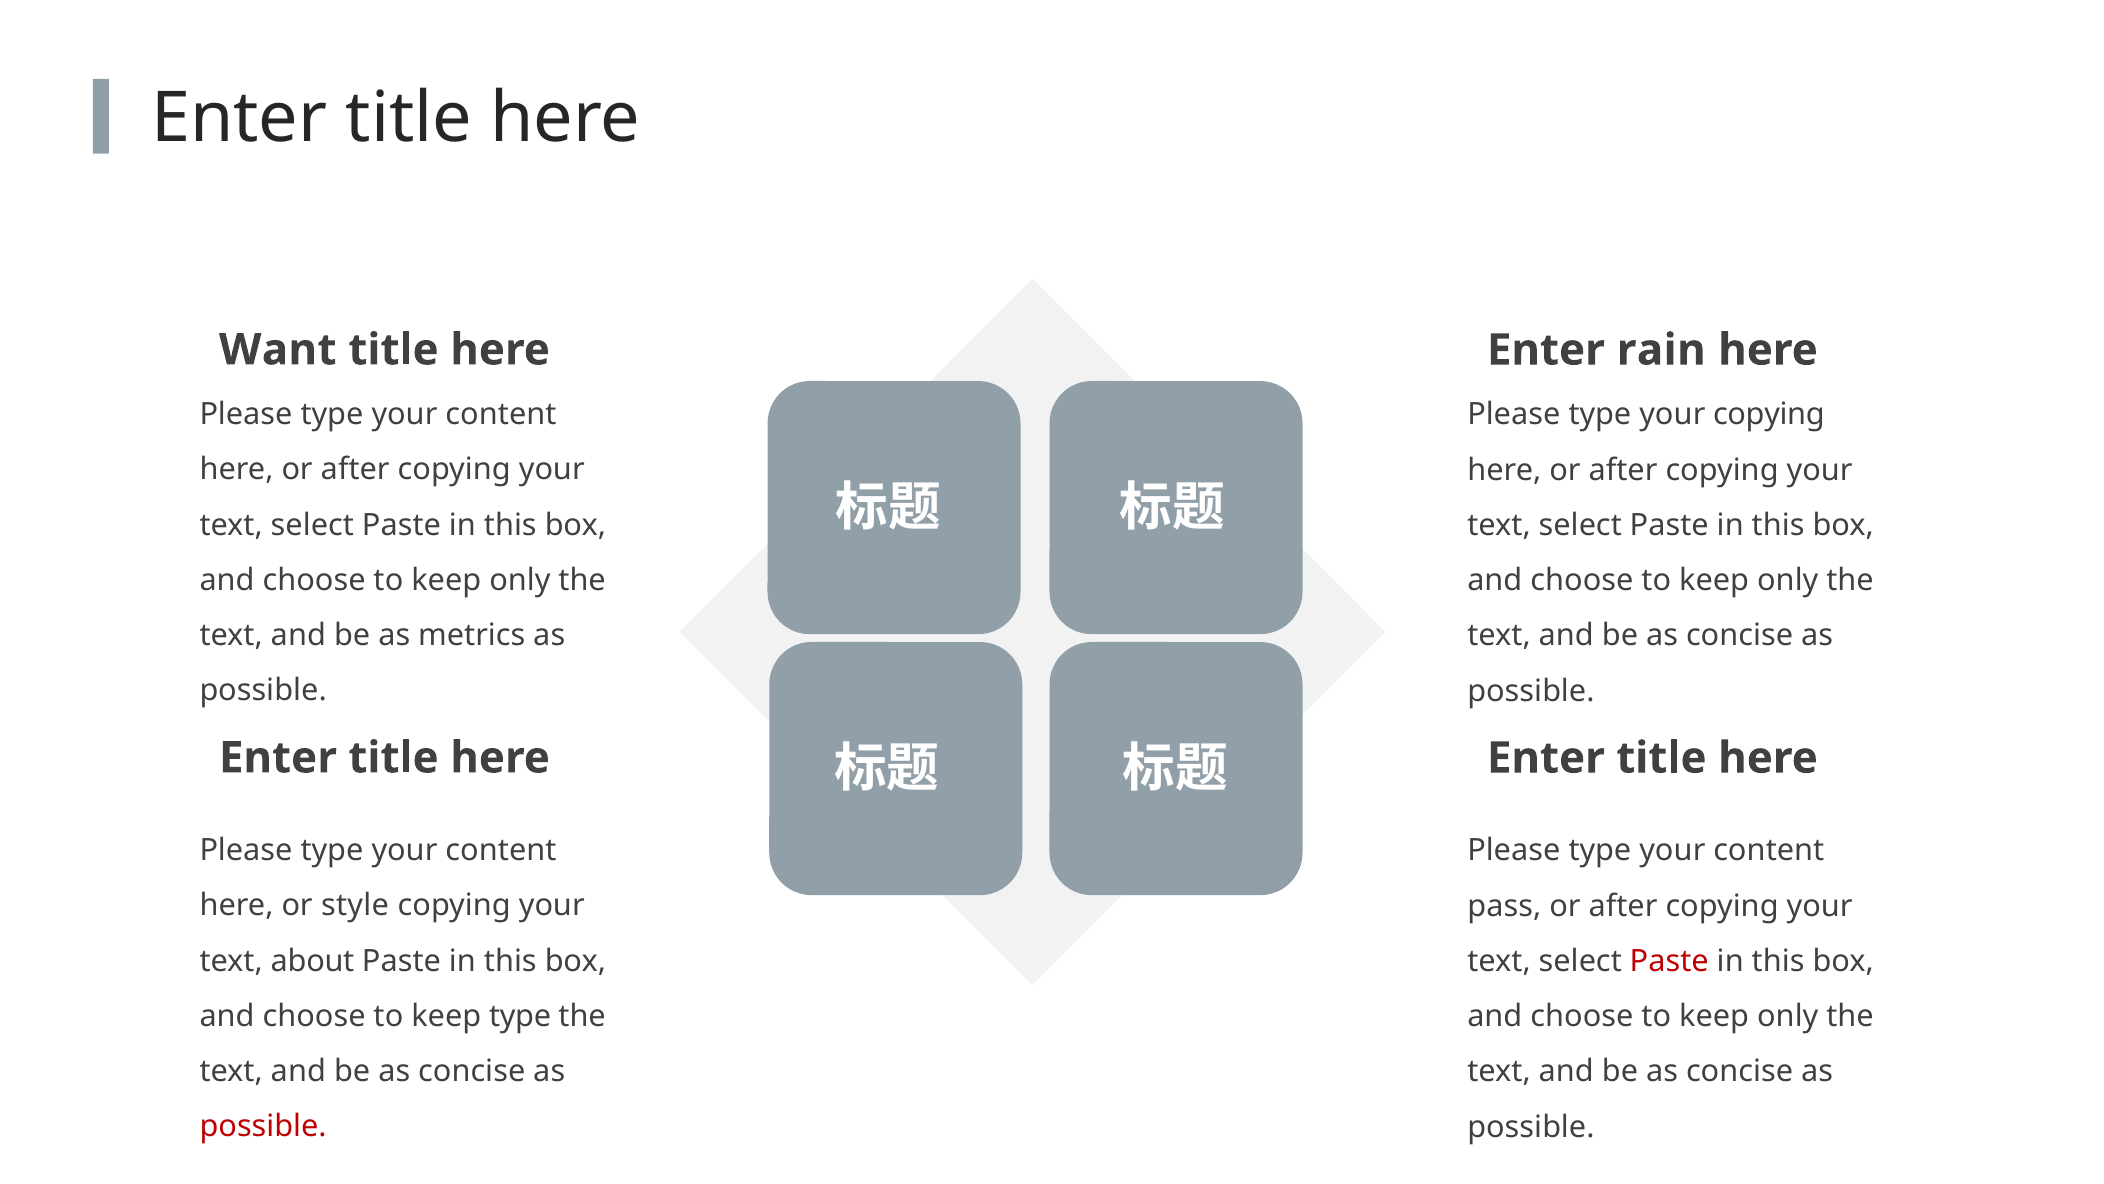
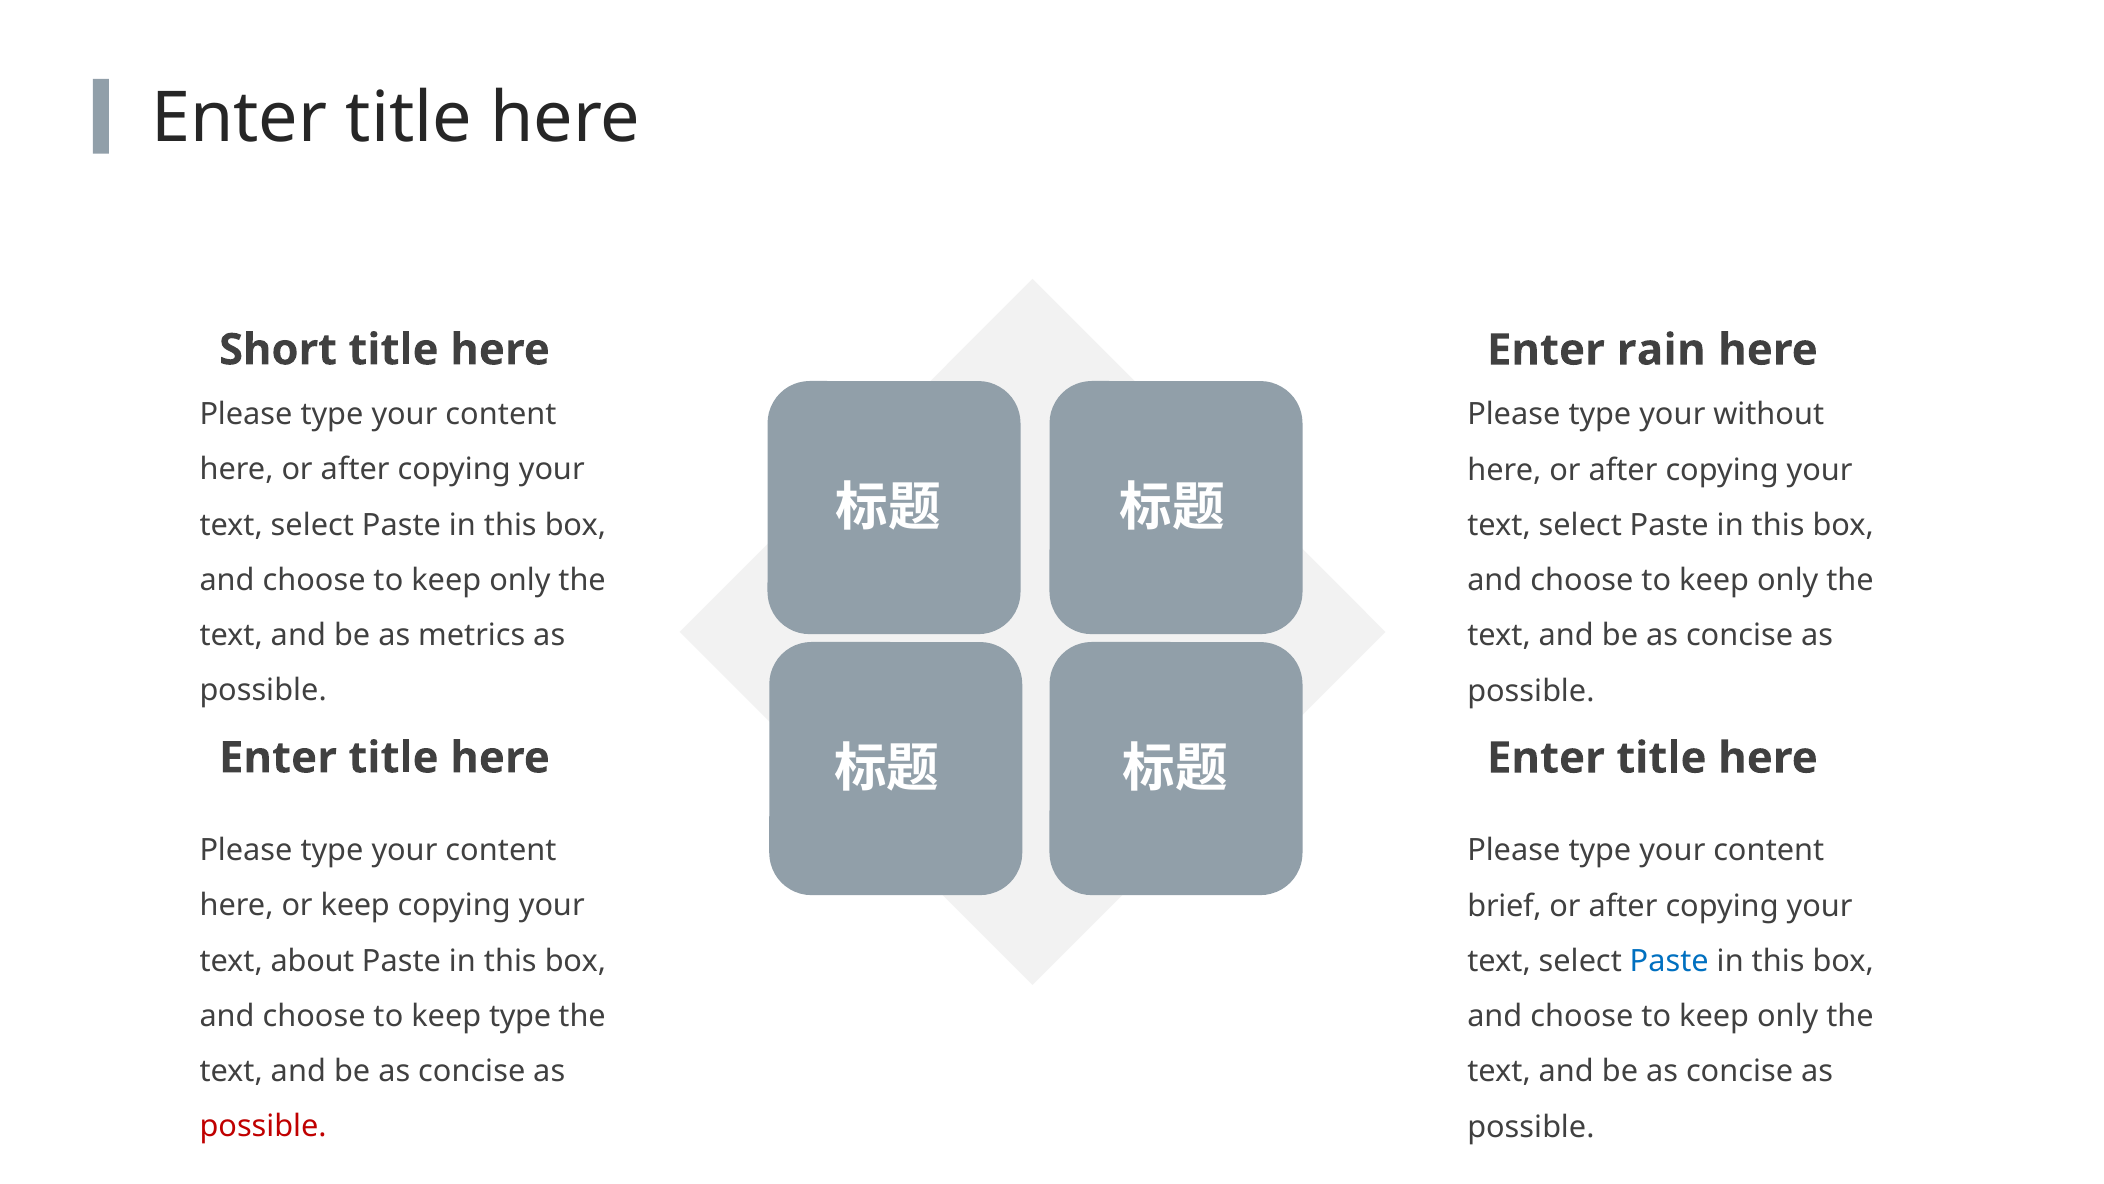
Want: Want -> Short
your copying: copying -> without
or style: style -> keep
pass: pass -> brief
Paste at (1669, 961) colour: red -> blue
